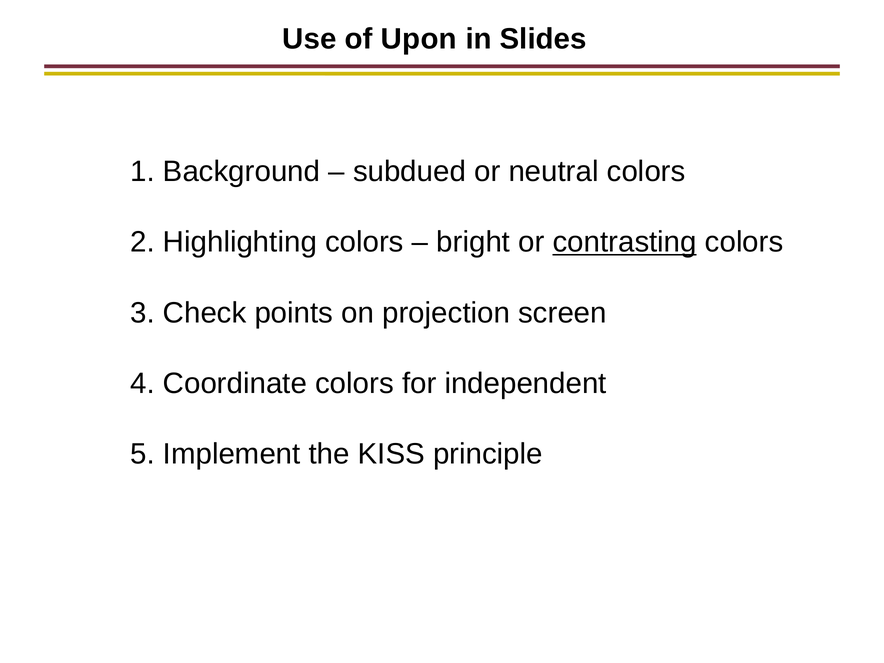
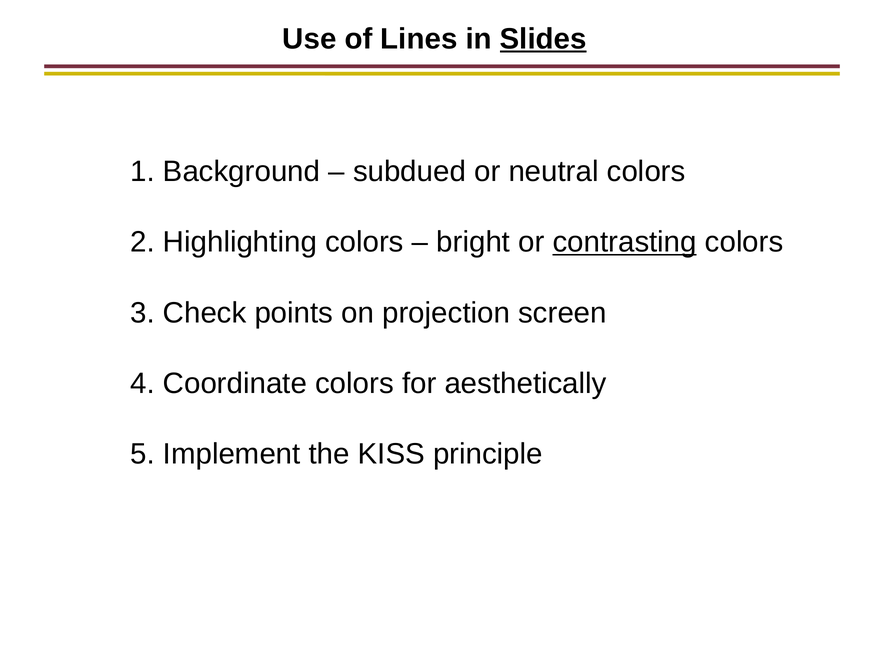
Upon: Upon -> Lines
Slides underline: none -> present
independent: independent -> aesthetically
